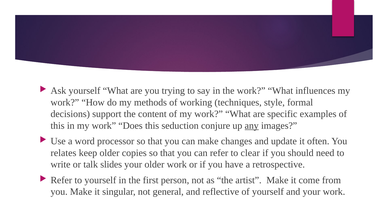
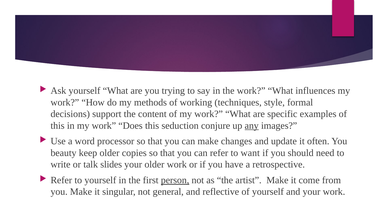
relates: relates -> beauty
clear: clear -> want
person underline: none -> present
